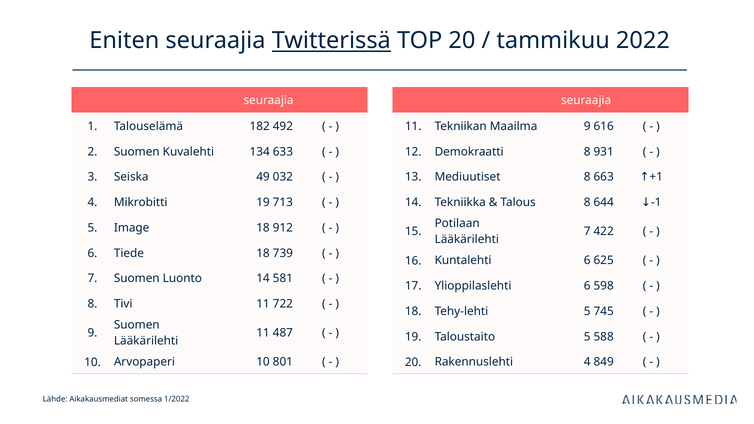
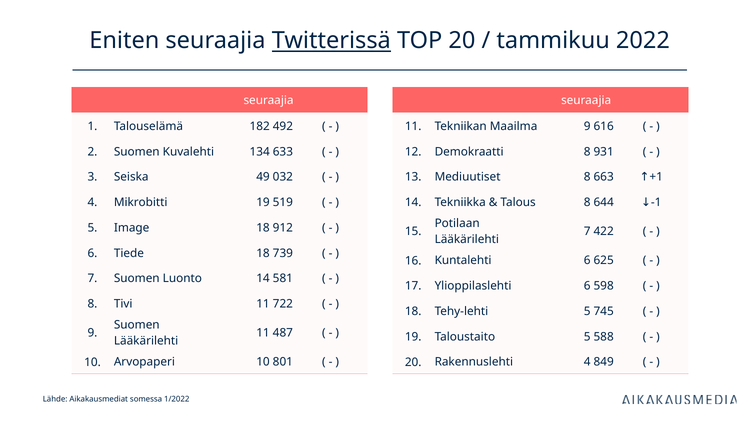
713: 713 -> 519
